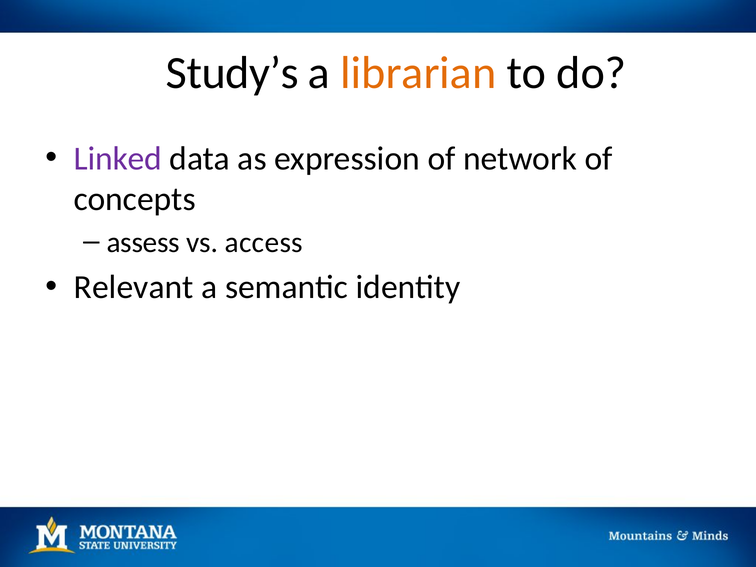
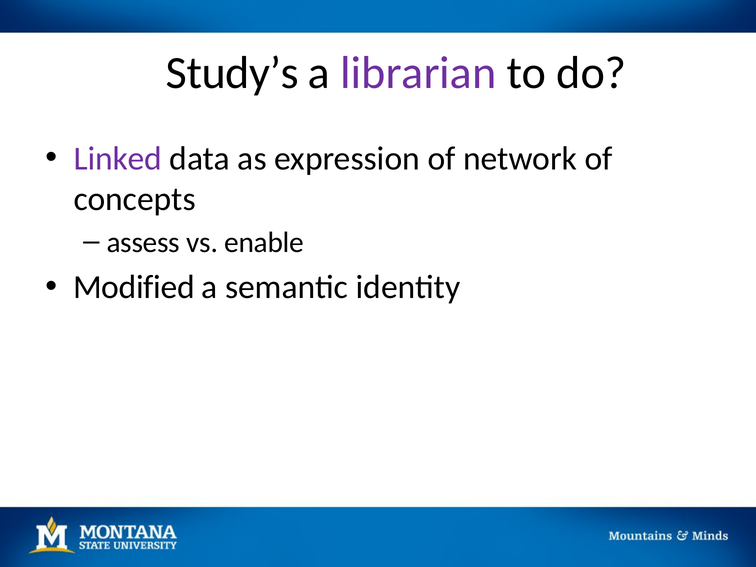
librarian colour: orange -> purple
access: access -> enable
Relevant: Relevant -> Modified
